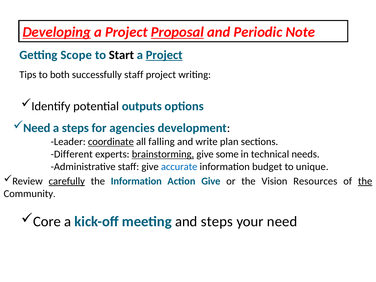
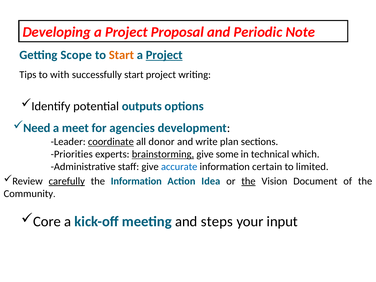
Developing underline: present -> none
Proposal underline: present -> none
Start at (121, 55) colour: black -> orange
both: both -> with
successfully staff: staff -> start
a steps: steps -> meet
falling: falling -> donor
Different: Different -> Priorities
needs: needs -> which
budget: budget -> certain
unique: unique -> limited
Action Give: Give -> Idea
the at (248, 181) underline: none -> present
Resources: Resources -> Document
the at (365, 181) underline: present -> none
your need: need -> input
